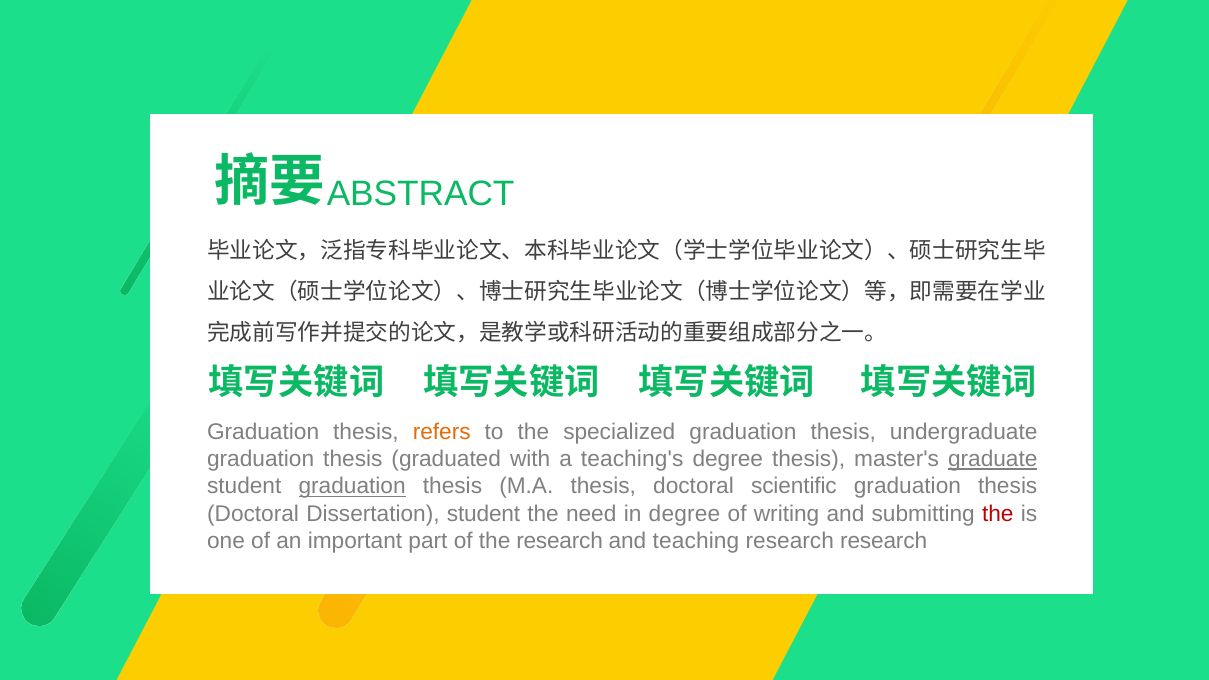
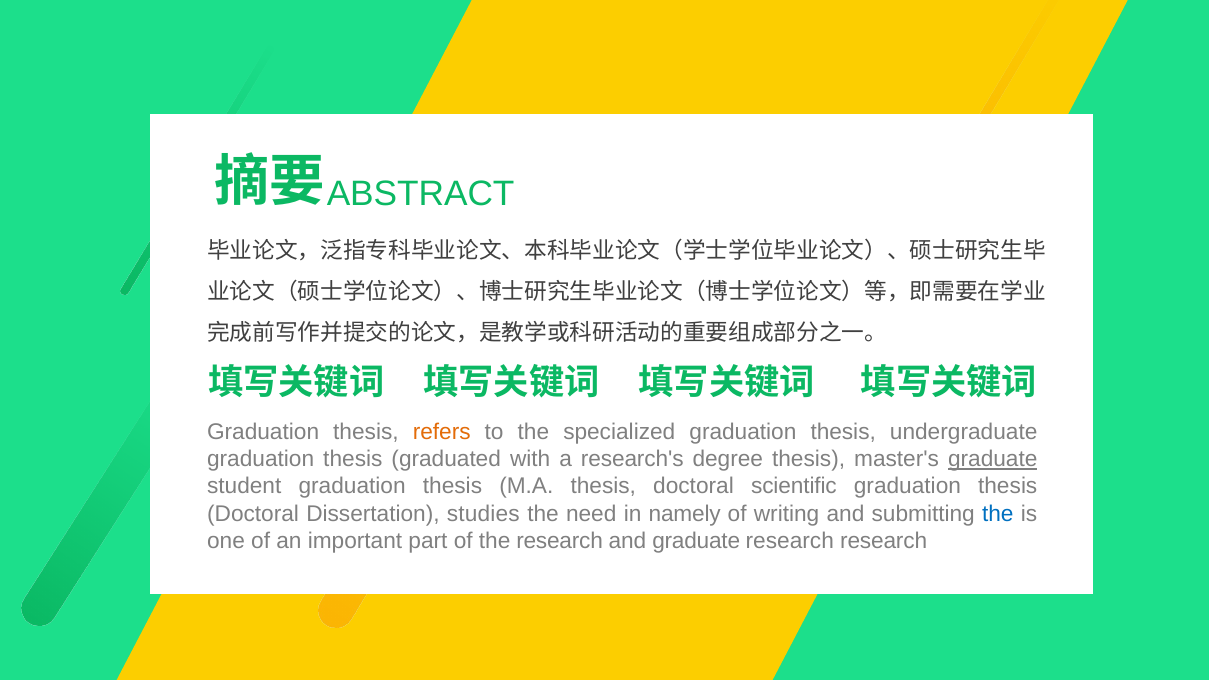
teaching's: teaching's -> research's
graduation at (352, 486) underline: present -> none
Dissertation student: student -> studies
in degree: degree -> namely
the at (998, 514) colour: red -> blue
and teaching: teaching -> graduate
